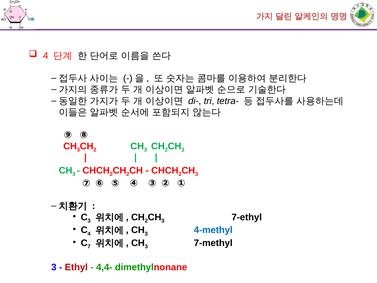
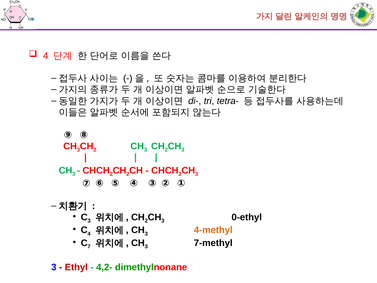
7-ethyl: 7-ethyl -> 0-ethyl
4-methyl colour: blue -> orange
4,4-: 4,4- -> 4,2-
